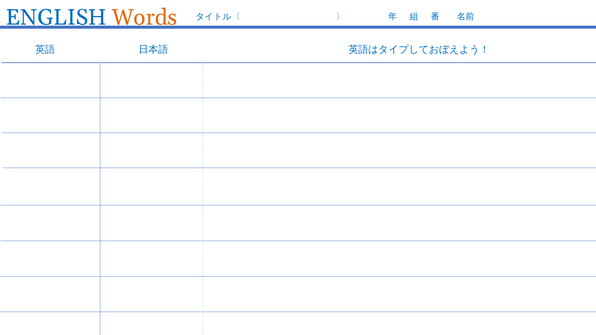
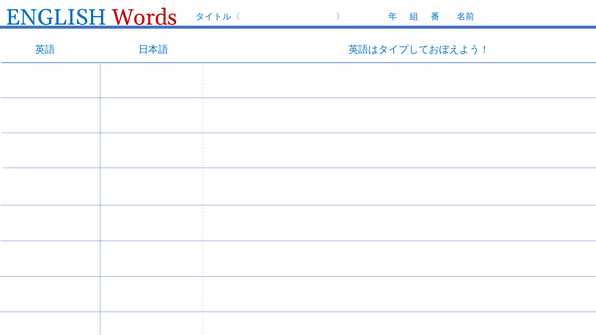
Words colour: orange -> red
